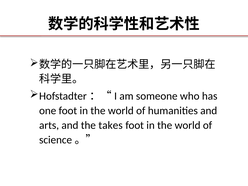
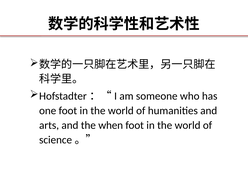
takes: takes -> when
